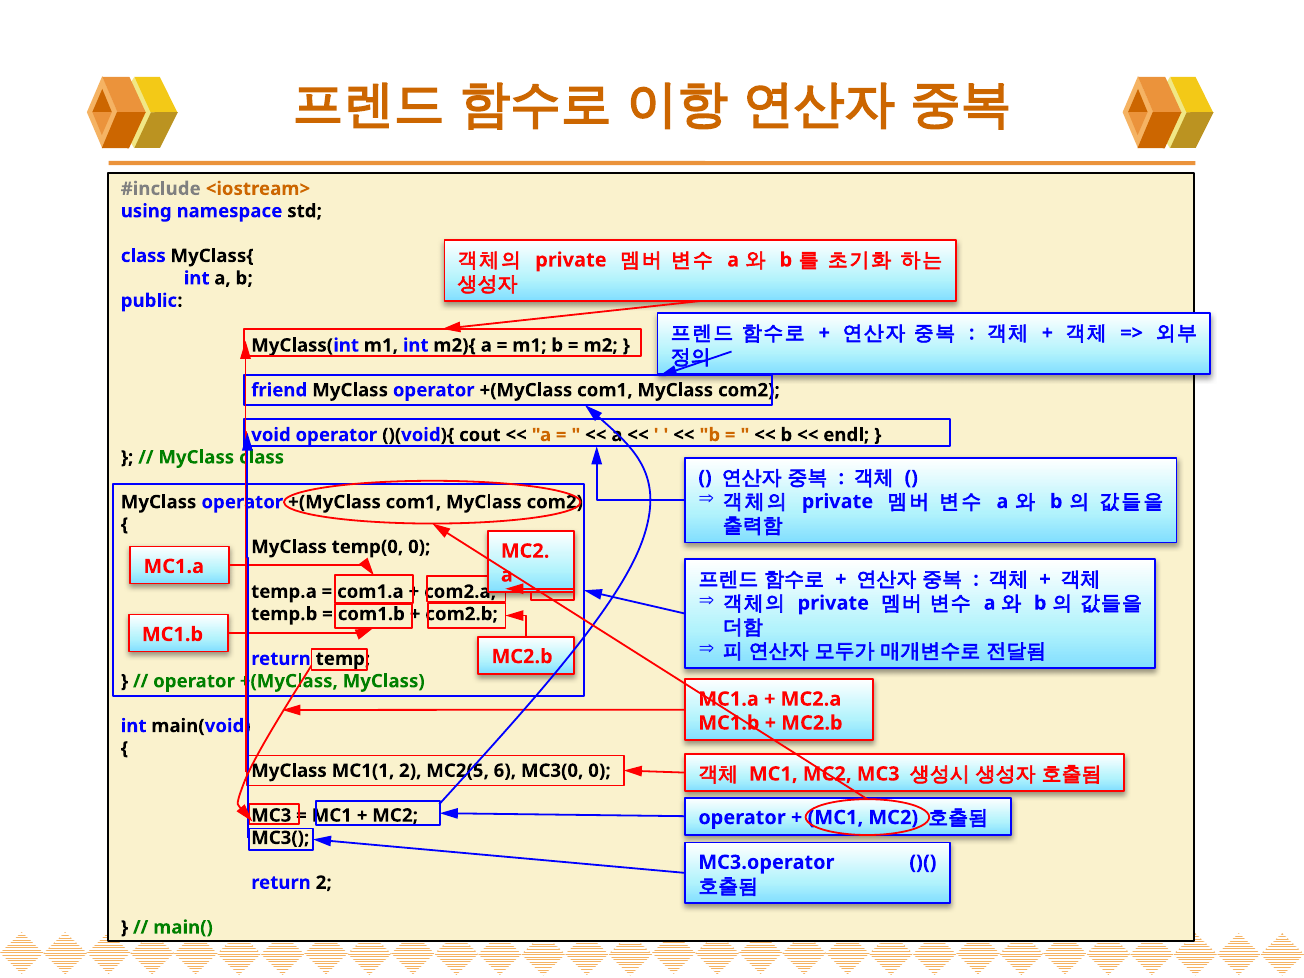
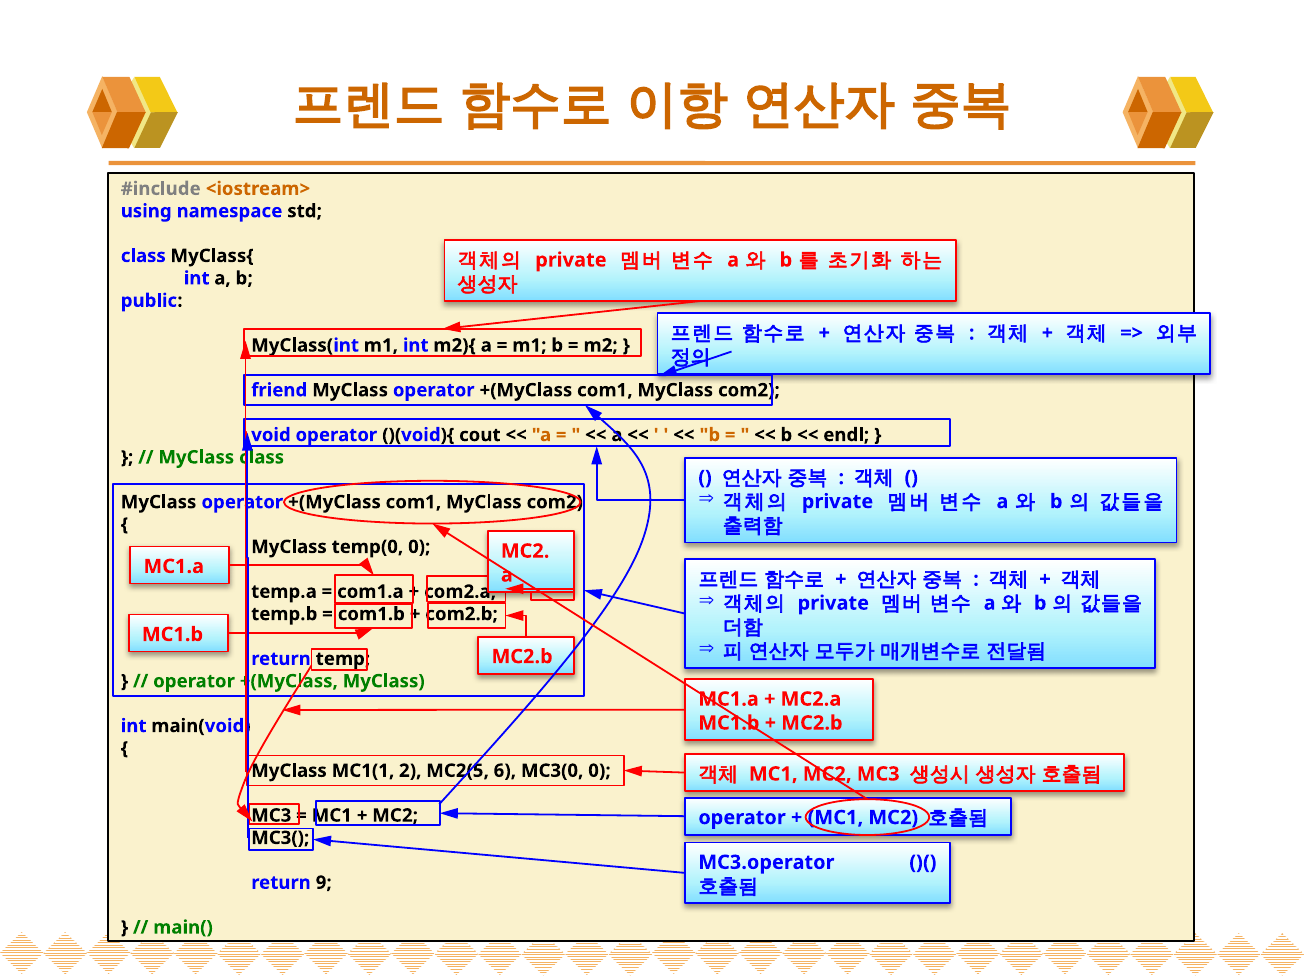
return 2: 2 -> 9
